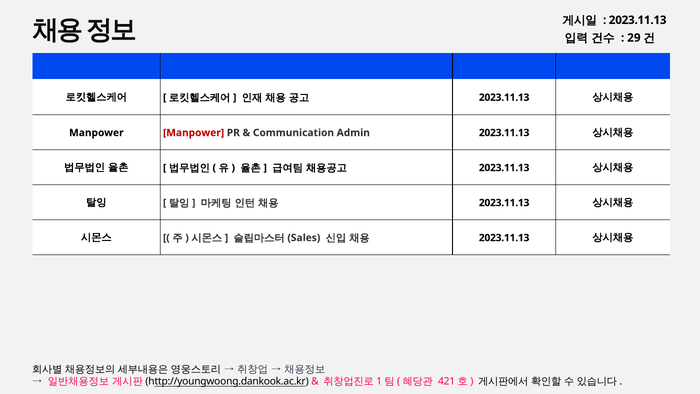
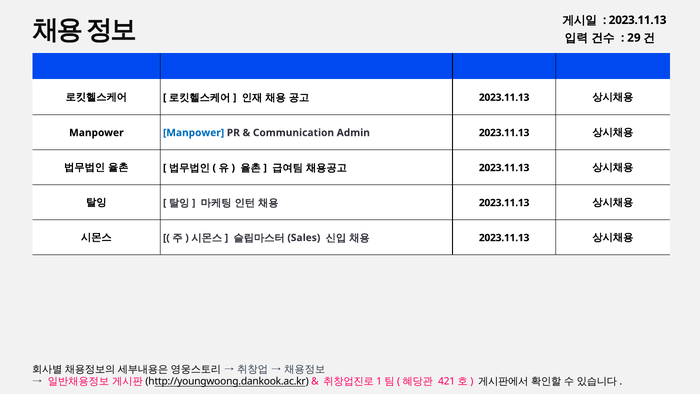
Manpower at (194, 133) colour: red -> blue
